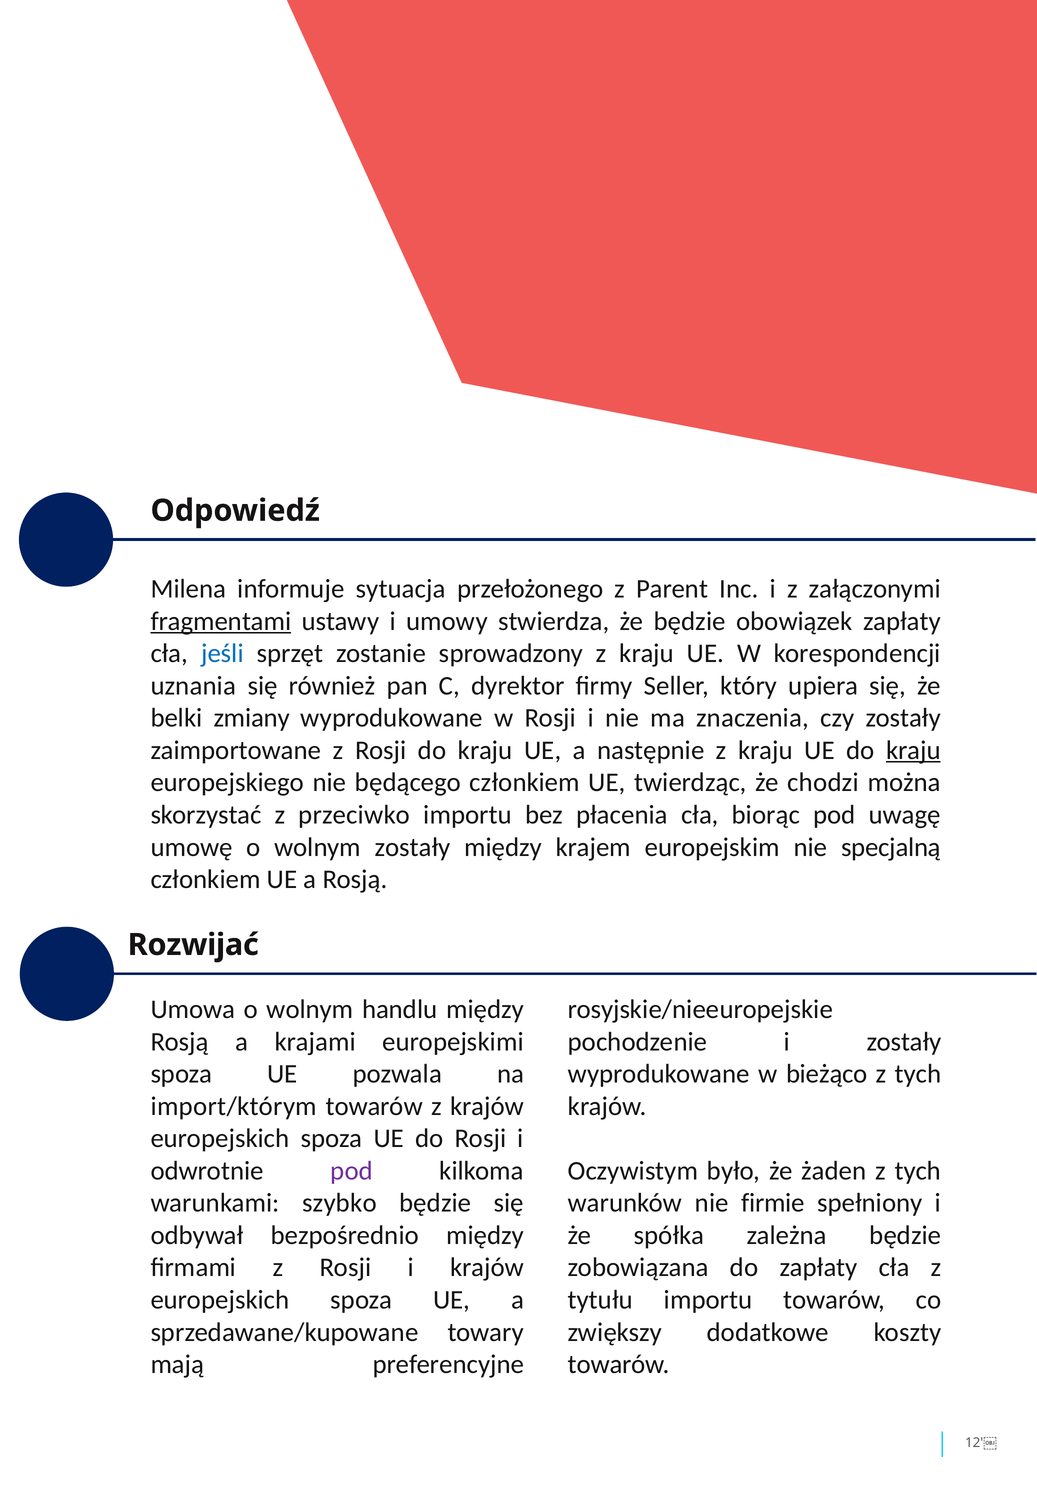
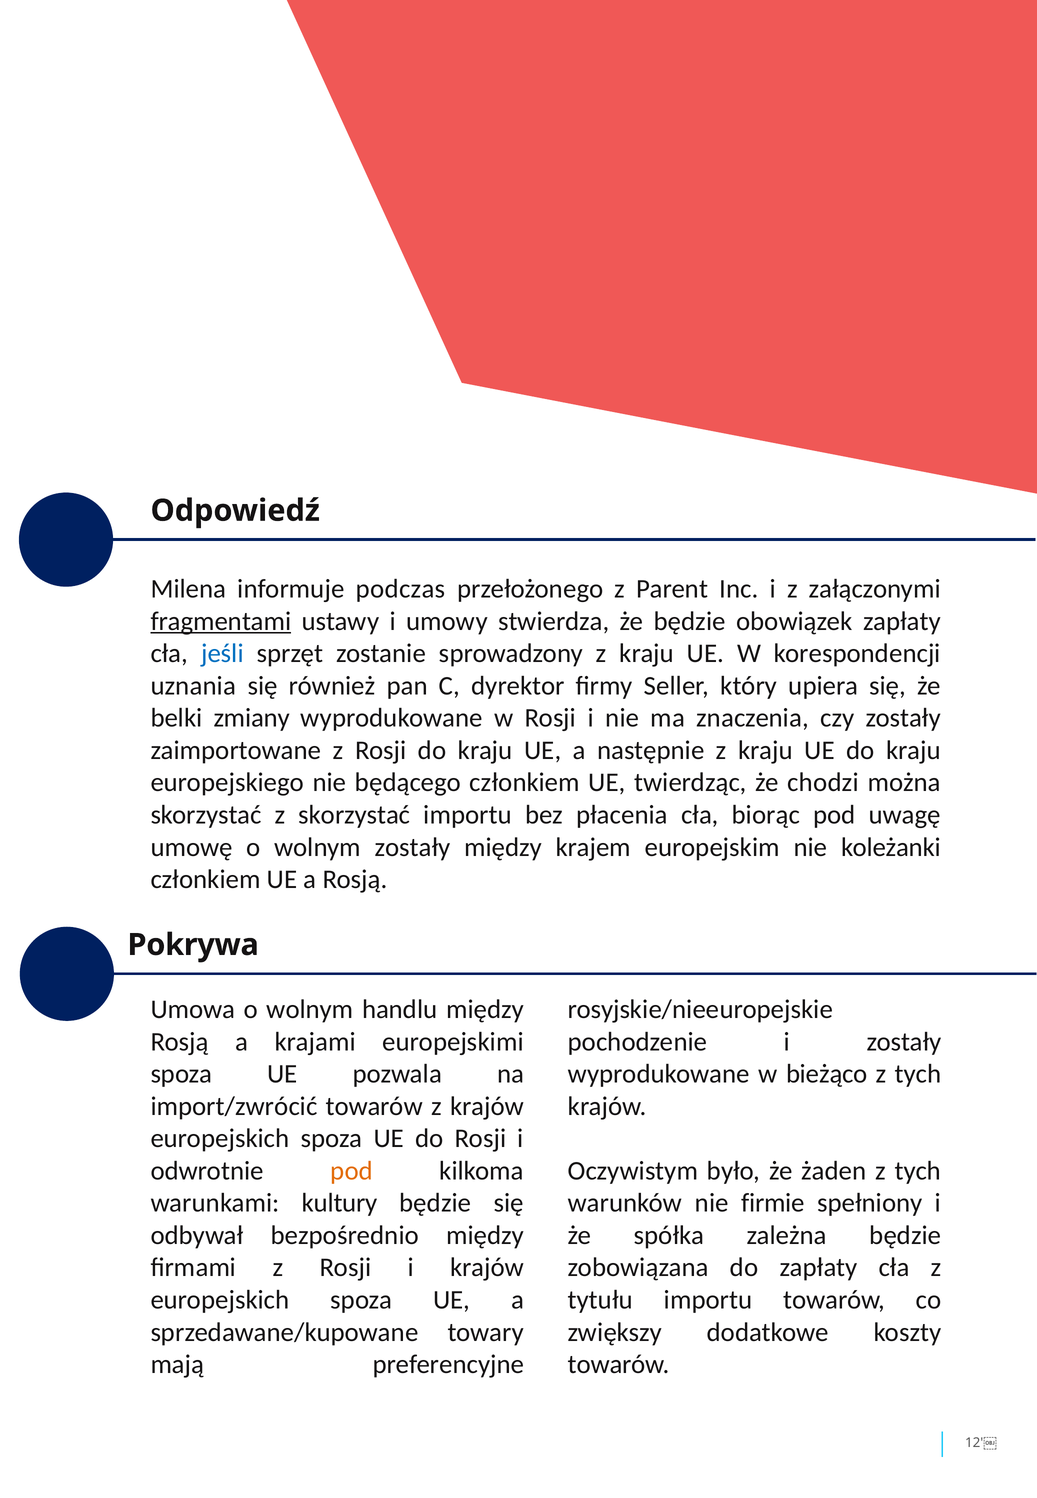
sytuacja: sytuacja -> podczas
kraju at (913, 750) underline: present -> none
z przeciwko: przeciwko -> skorzystać
specjalną: specjalną -> koleżanki
Rozwijać: Rozwijać -> Pokrywa
import/którym: import/którym -> import/zwrócić
pod at (352, 1171) colour: purple -> orange
szybko: szybko -> kultury
